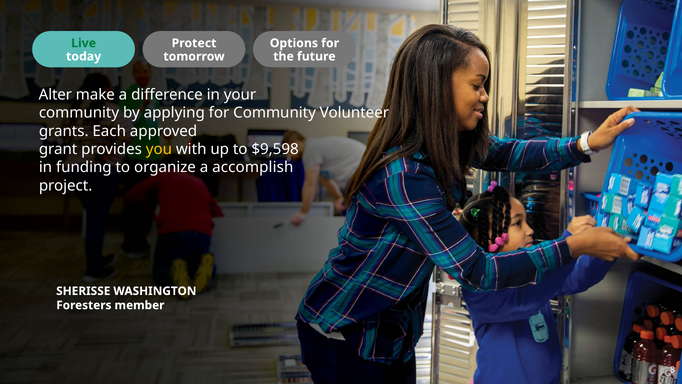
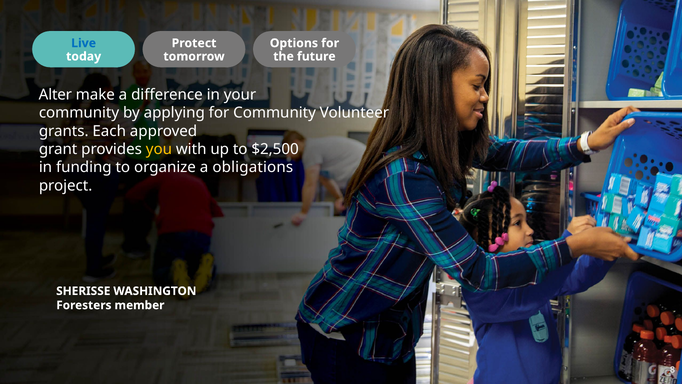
Live colour: green -> blue
$9,598: $9,598 -> $2,500
accomplish: accomplish -> obligations
